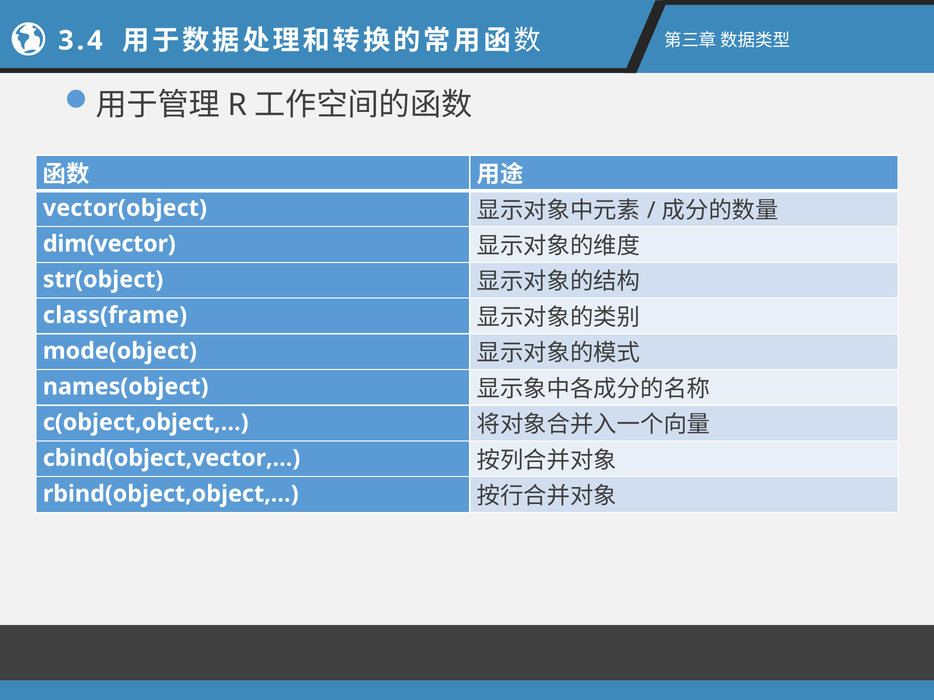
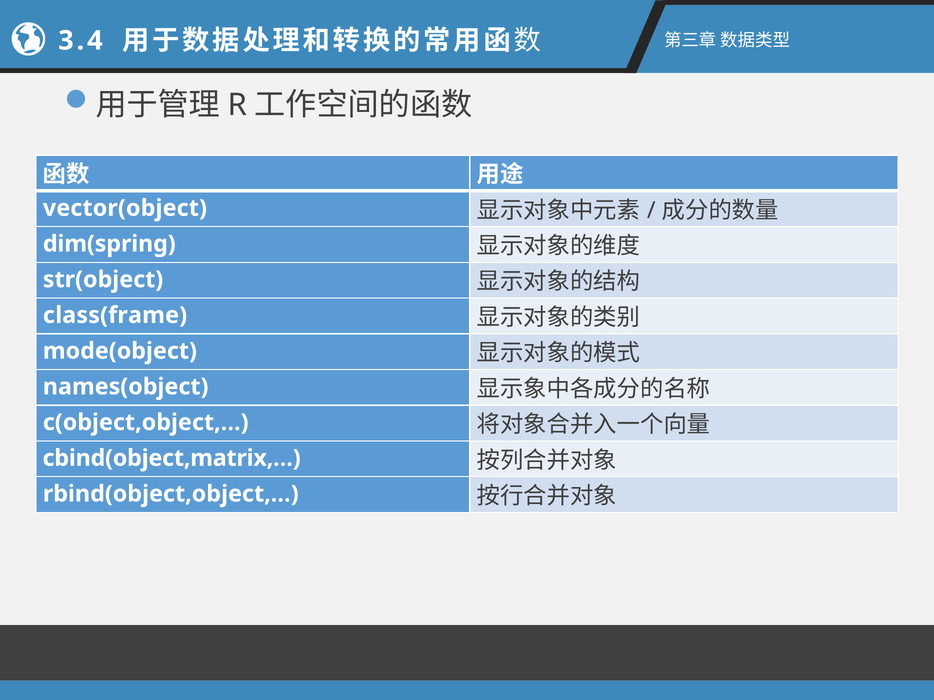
dim(vector: dim(vector -> dim(spring
cbind(object,vector,…: cbind(object,vector,… -> cbind(object,matrix,…
